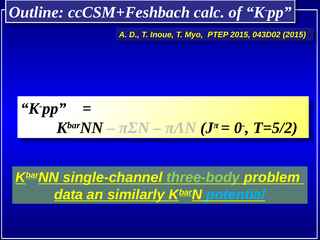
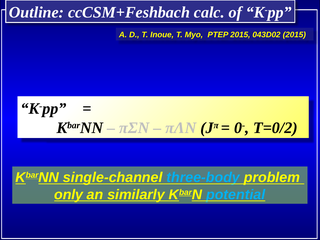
T=5/2: T=5/2 -> T=0/2
three-body colour: light green -> light blue
data: data -> only
